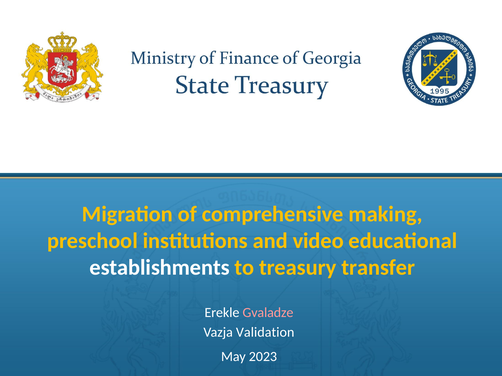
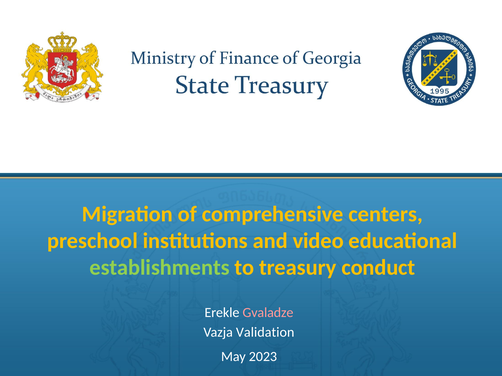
making: making -> centers
establishments colour: white -> light green
transfer: transfer -> conduct
